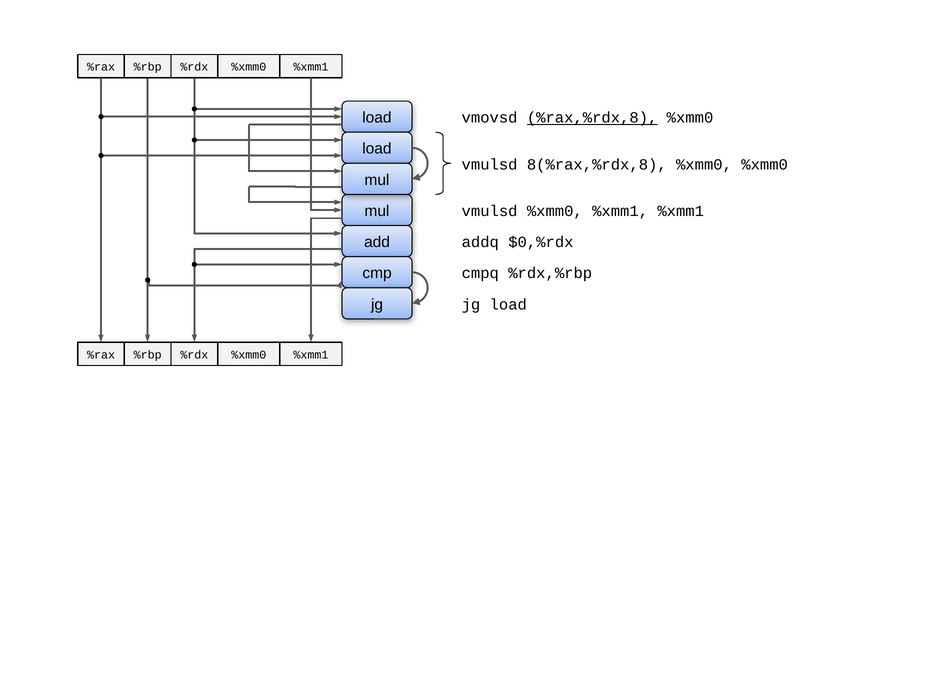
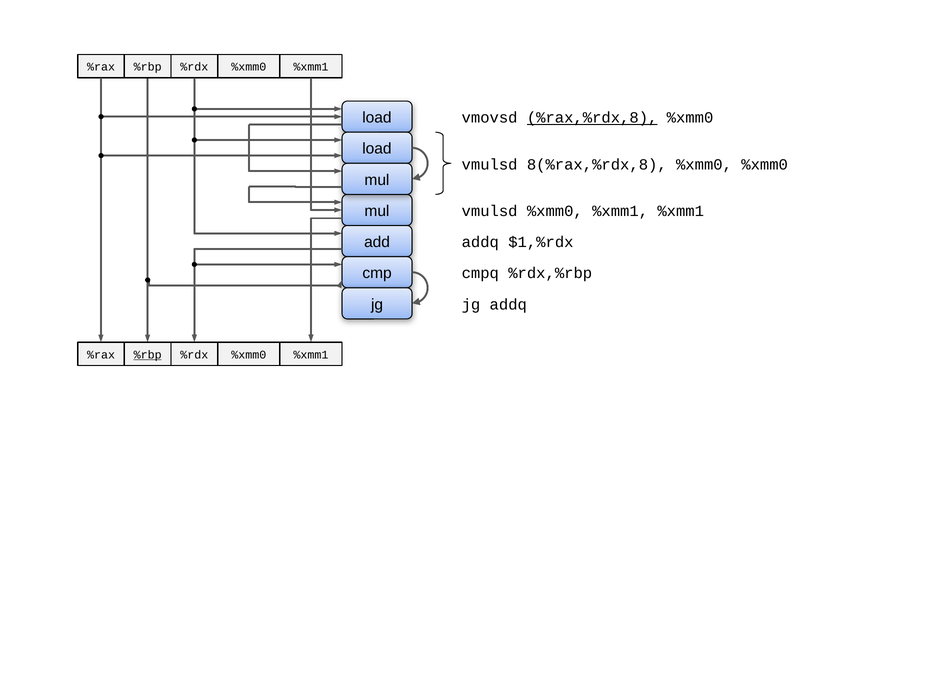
$0,%rdx: $0,%rdx -> $1,%rdx
jg load: load -> addq
%rbp at (148, 355) underline: none -> present
